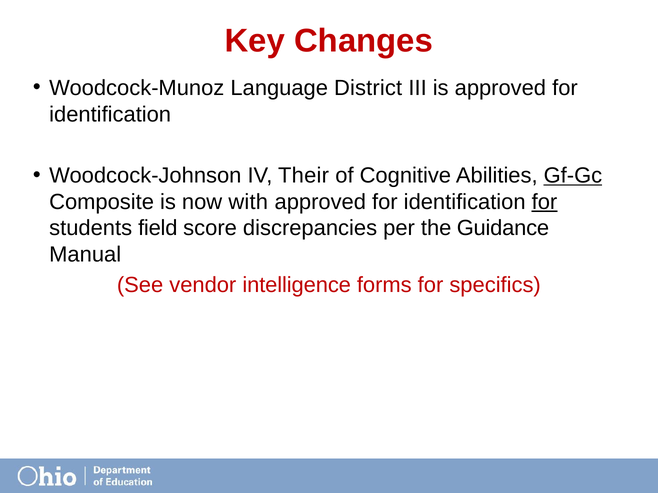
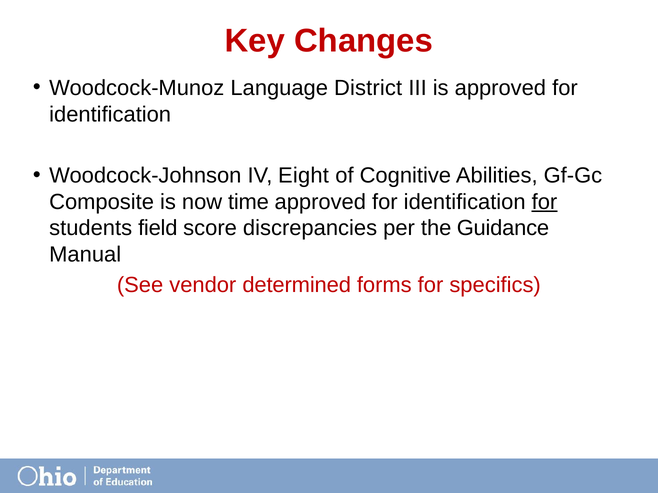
Their: Their -> Eight
Gf-Gc underline: present -> none
with: with -> time
intelligence: intelligence -> determined
